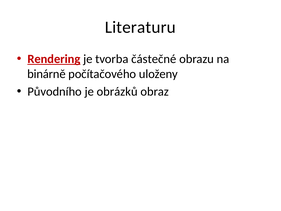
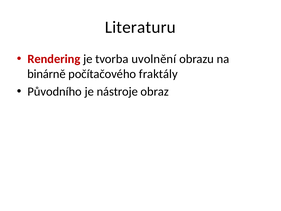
Rendering underline: present -> none
částečné: částečné -> uvolnění
uloženy: uloženy -> fraktály
obrázků: obrázků -> nástroje
